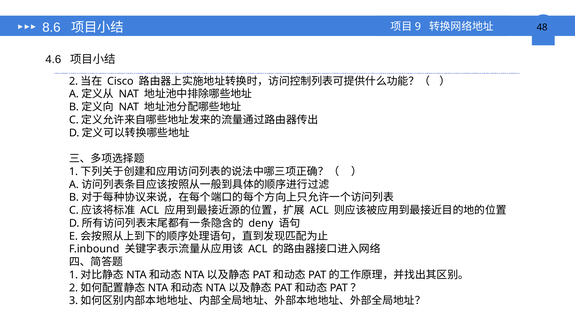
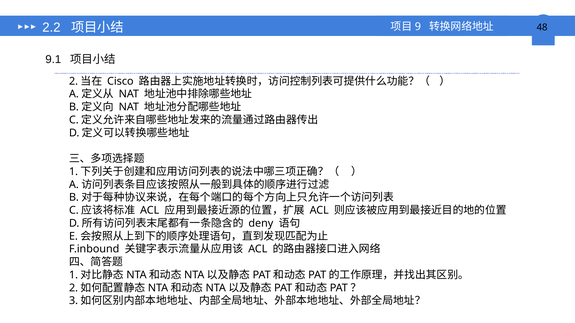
8.6: 8.6 -> 2.2
4.6: 4.6 -> 9.1
